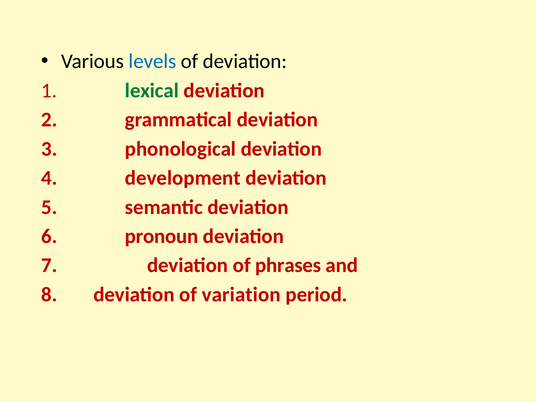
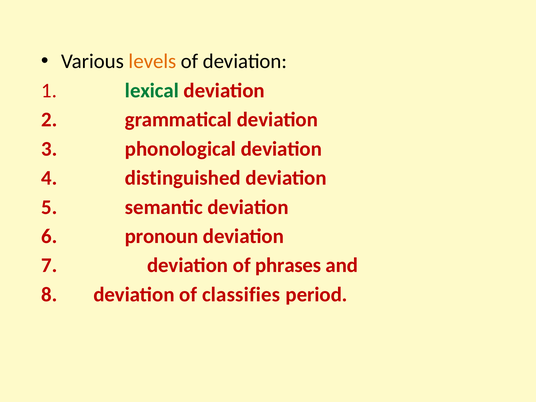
levels colour: blue -> orange
development: development -> distinguished
variation: variation -> classifies
